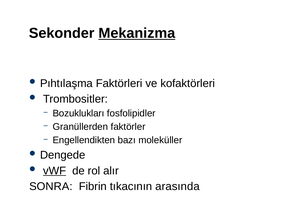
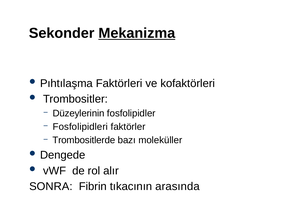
Bozuklukları: Bozuklukları -> Düzeylerinin
Granüllerden: Granüllerden -> Fosfolipidleri
Engellendikten: Engellendikten -> Trombositlerde
vWF underline: present -> none
